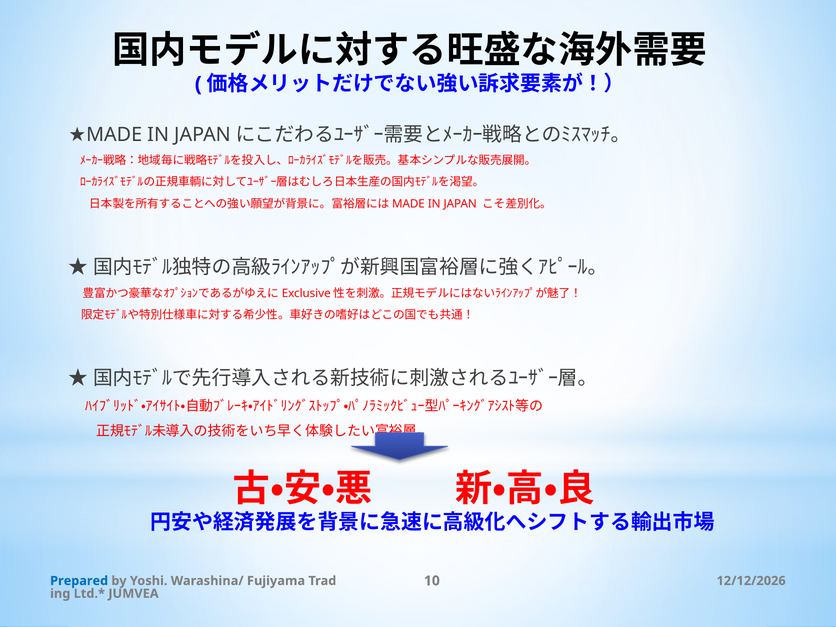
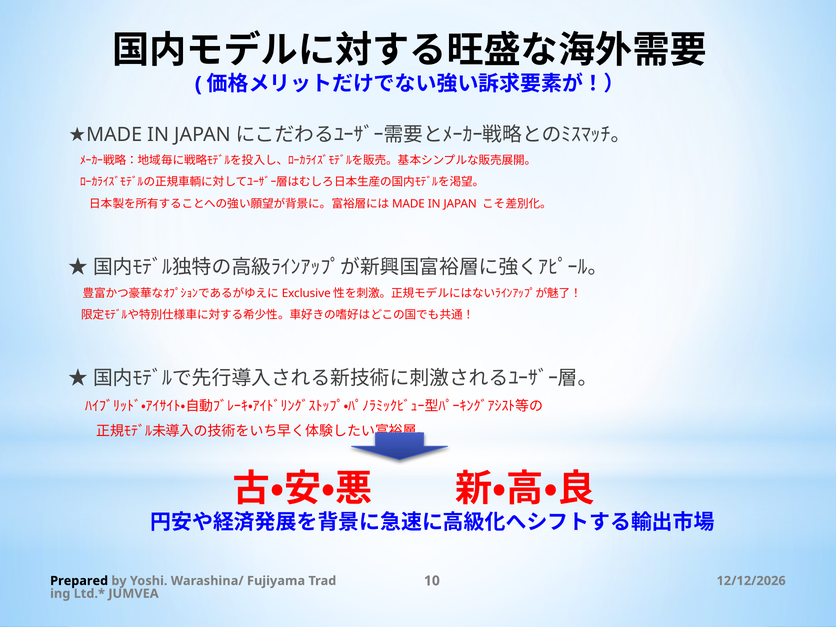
Prepared colour: blue -> black
